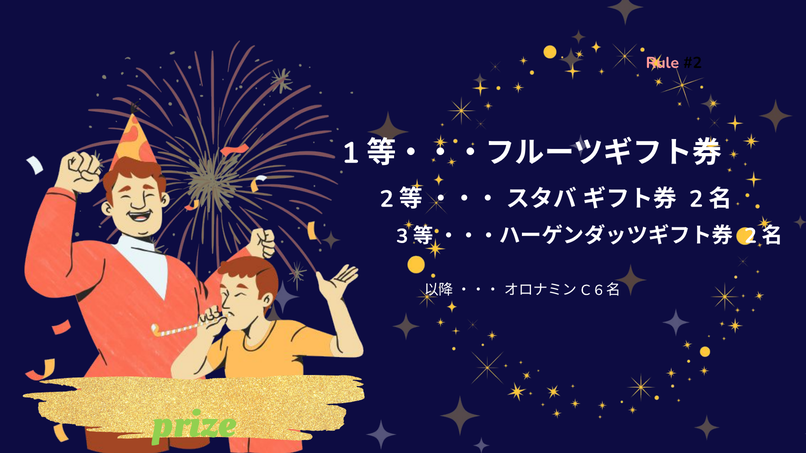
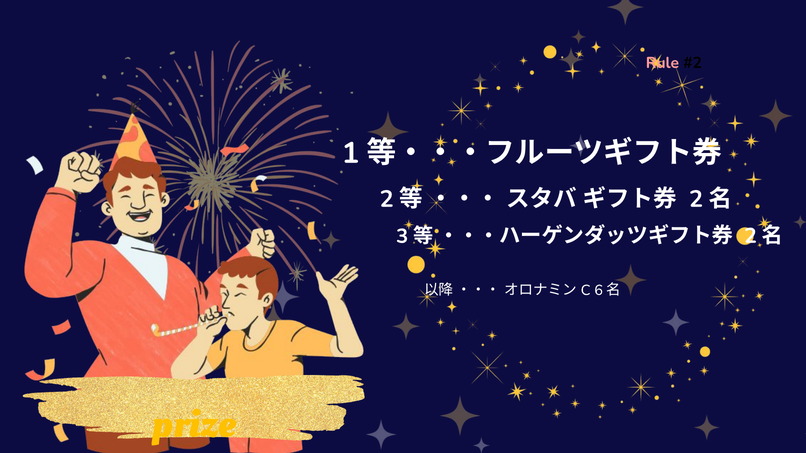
prize colour: light green -> yellow
